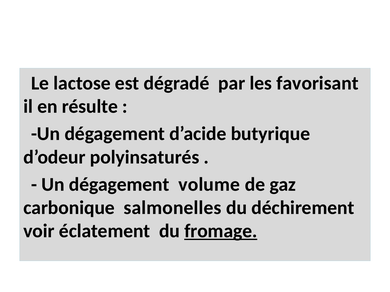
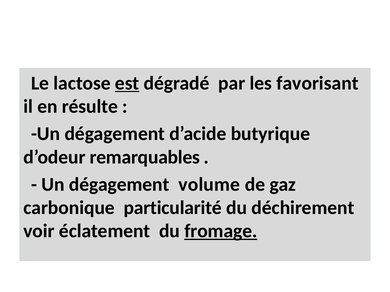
est underline: none -> present
polyinsaturés: polyinsaturés -> remarquables
salmonelles: salmonelles -> particularité
